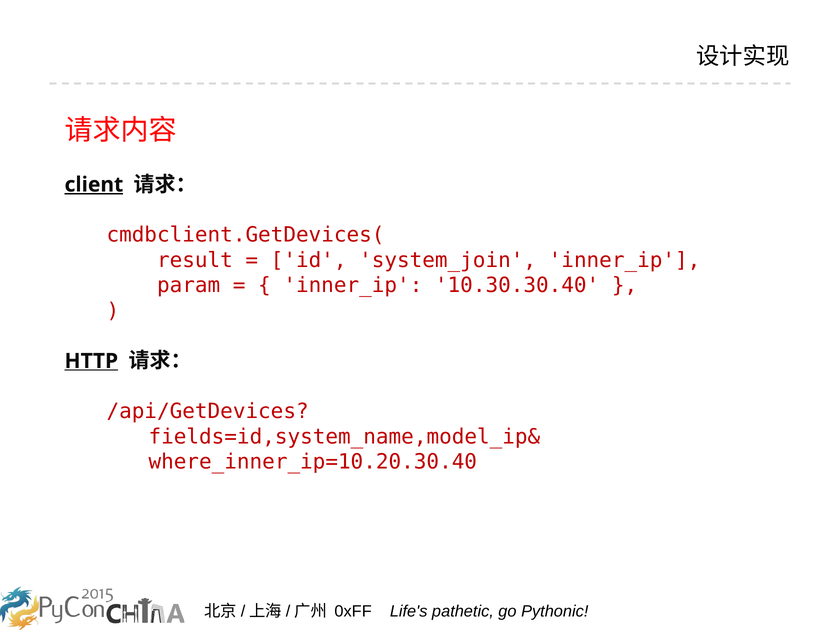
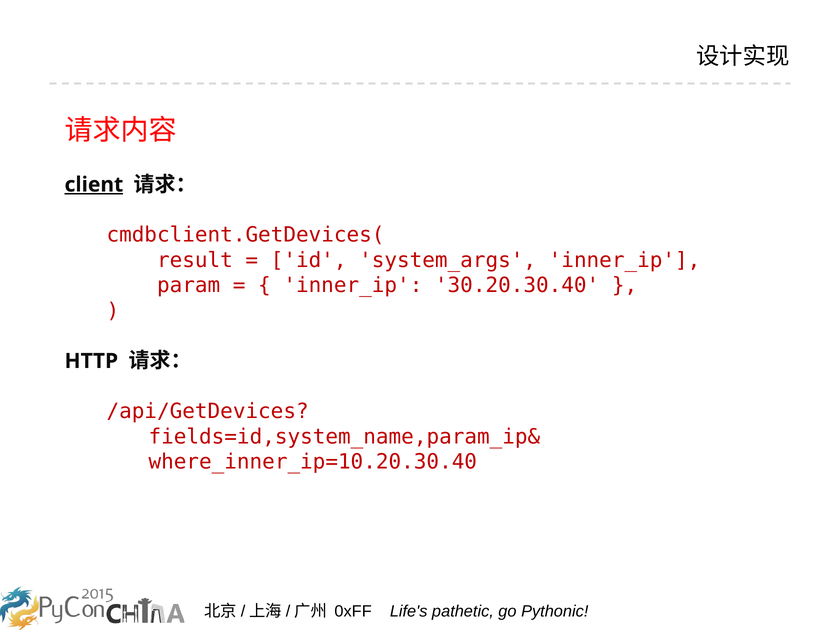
system_join: system_join -> system_args
10.30.30.40: 10.30.30.40 -> 30.20.30.40
HTTP underline: present -> none
fields=id,system_name,model_ip&: fields=id,system_name,model_ip& -> fields=id,system_name,param_ip&
